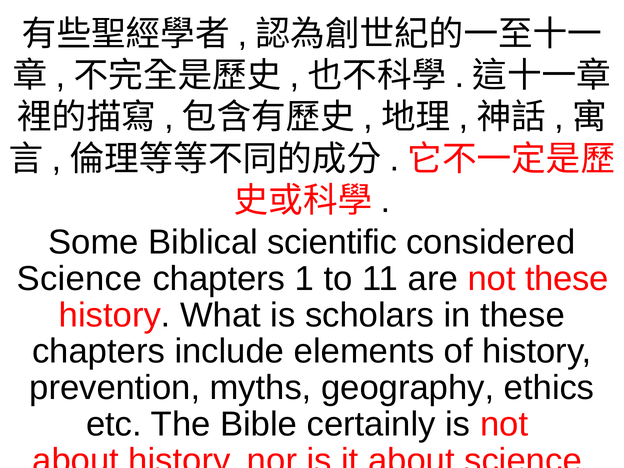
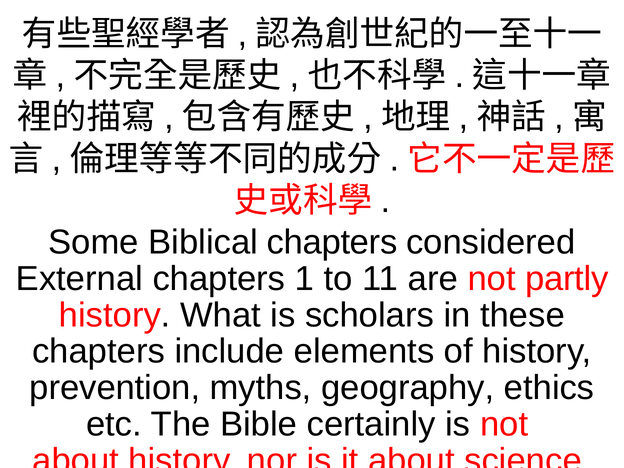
Biblical scientific: scientific -> chapters
Science at (79, 279): Science -> External
not these: these -> partly
